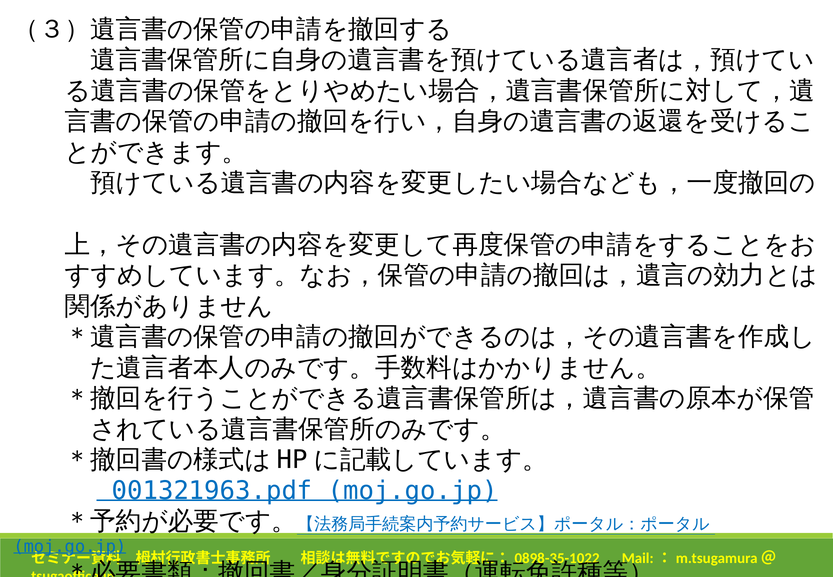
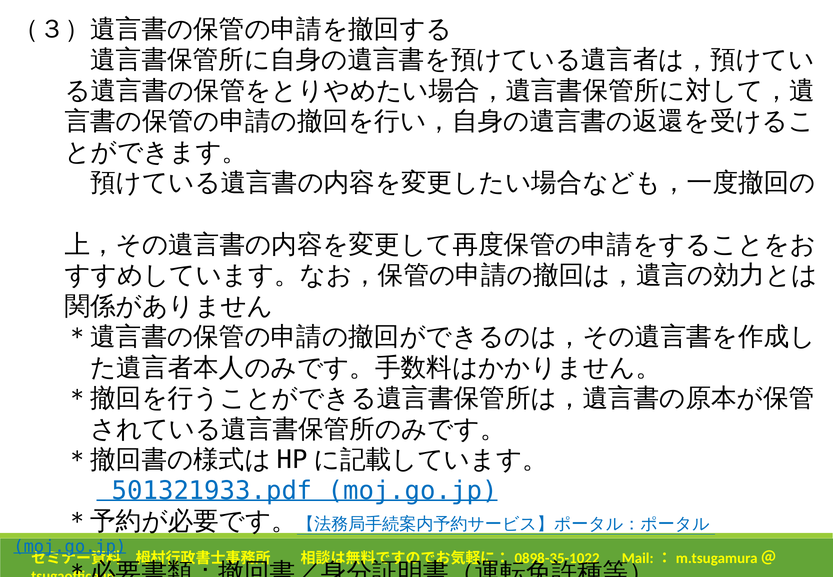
001321963.pdf: 001321963.pdf -> 501321933.pdf
